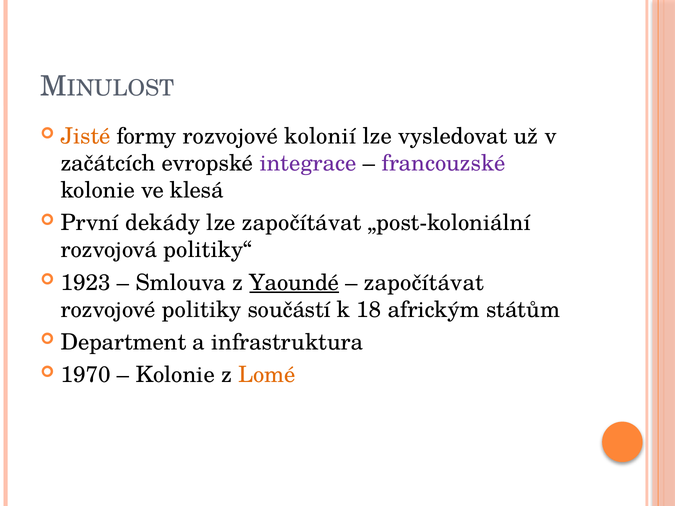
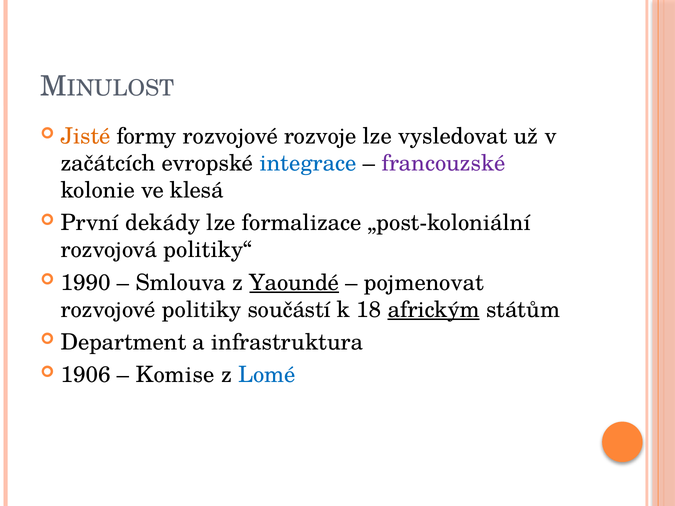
kolonií: kolonií -> rozvoje
integrace colour: purple -> blue
lze započítávat: započítávat -> formalizace
1923: 1923 -> 1990
započítávat at (424, 283): započítávat -> pojmenovat
africkým underline: none -> present
1970: 1970 -> 1906
Kolonie at (175, 375): Kolonie -> Komise
Lomé colour: orange -> blue
